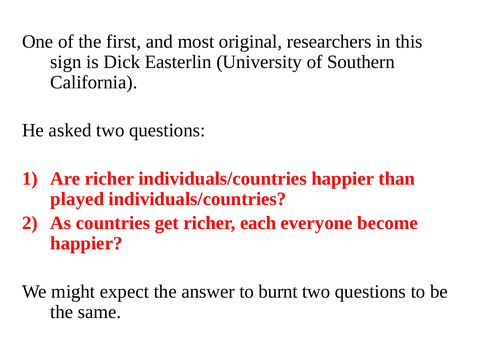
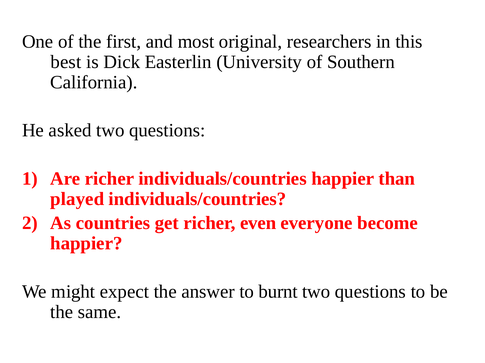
sign: sign -> best
each: each -> even
